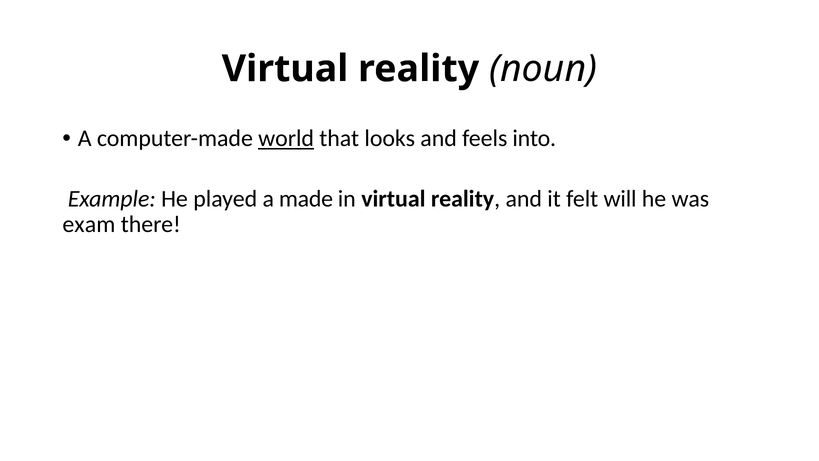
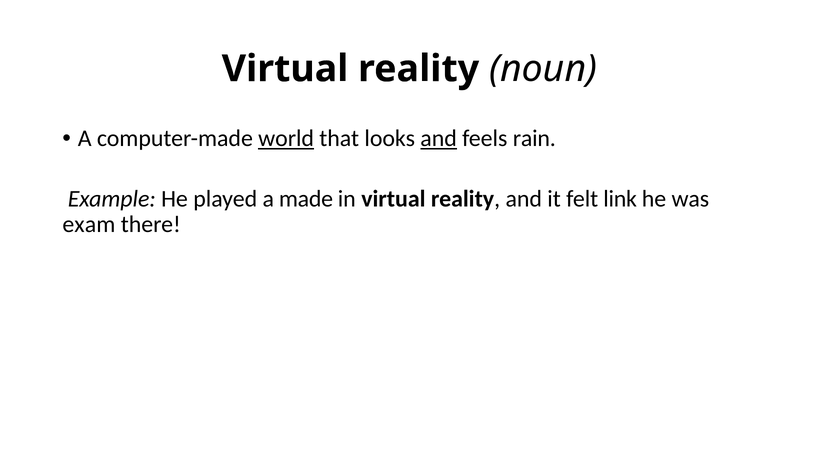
and at (439, 138) underline: none -> present
into: into -> rain
will: will -> link
